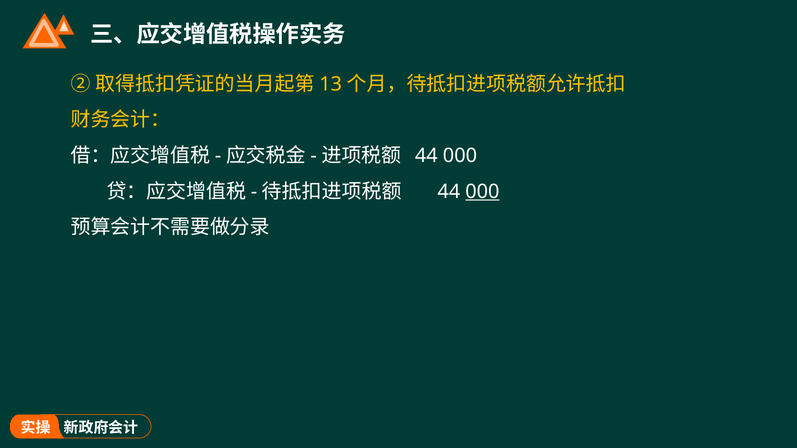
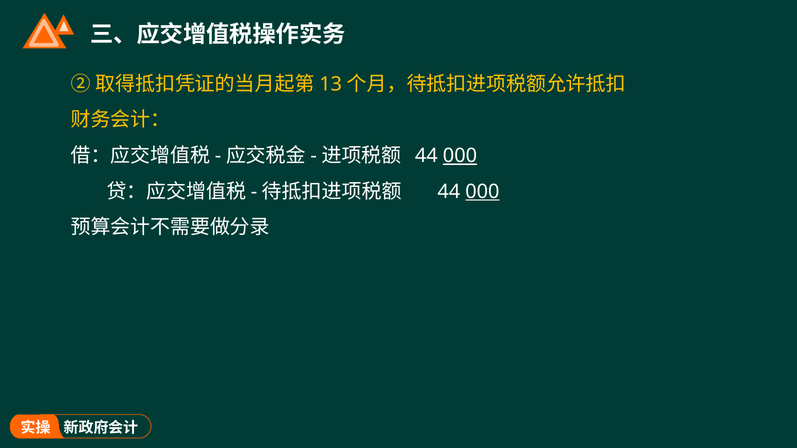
000 at (460, 156) underline: none -> present
